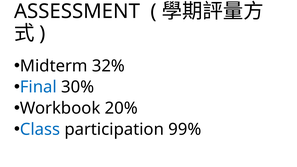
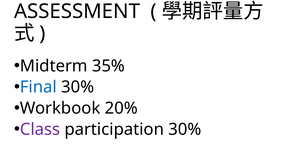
32%: 32% -> 35%
Class colour: blue -> purple
participation 99%: 99% -> 30%
